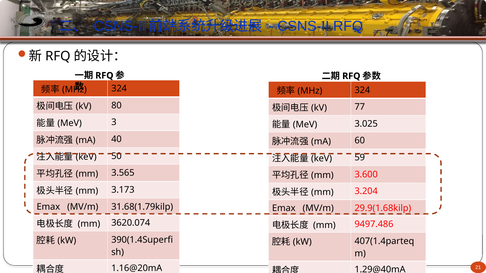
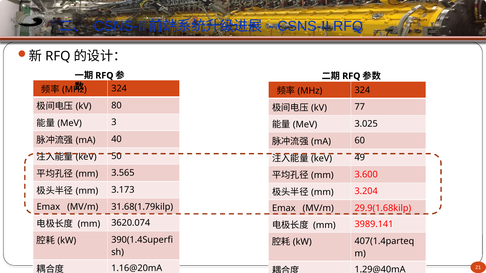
59: 59 -> 49
9497.486: 9497.486 -> 3989.141
